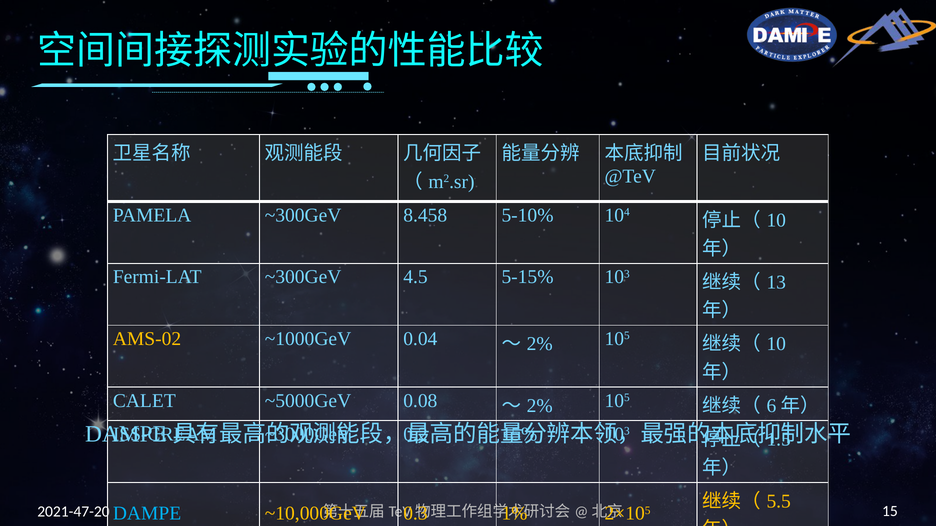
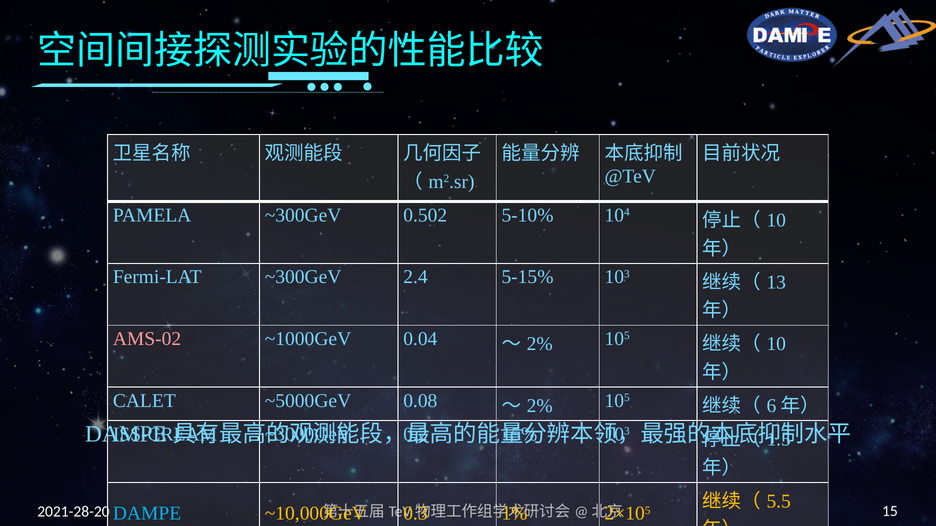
8.458: 8.458 -> 0.502
4.5: 4.5 -> 2.4
AMS-02 colour: yellow -> pink
2021-47-20: 2021-47-20 -> 2021-28-20
